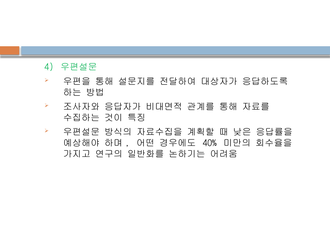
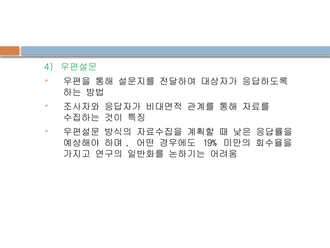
40%: 40% -> 19%
